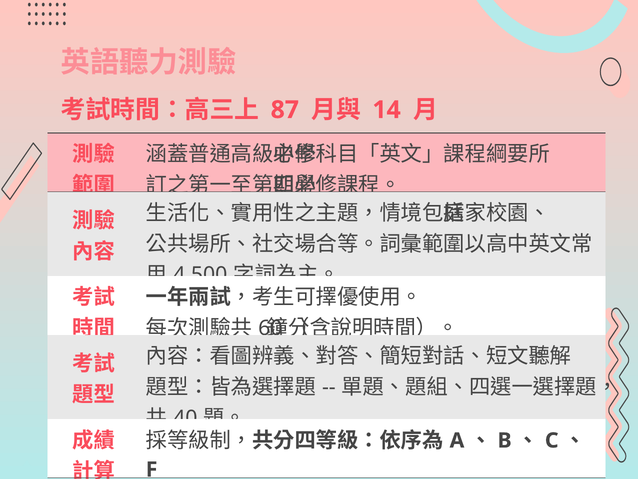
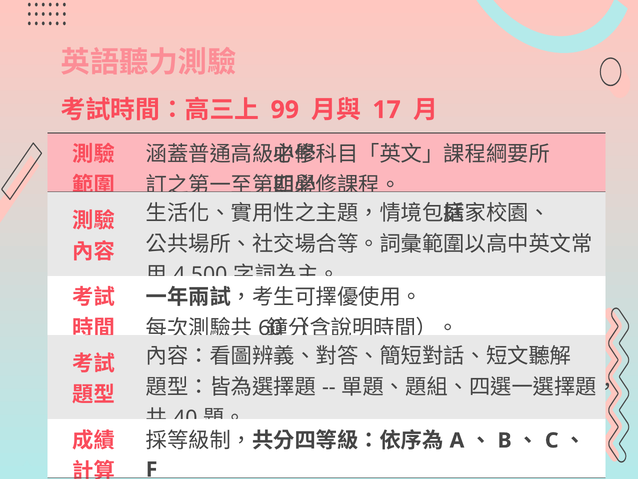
87: 87 -> 99
14: 14 -> 17
